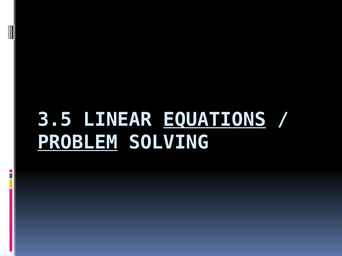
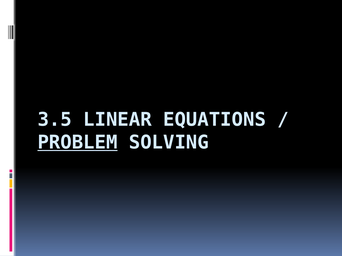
EQUATIONS underline: present -> none
